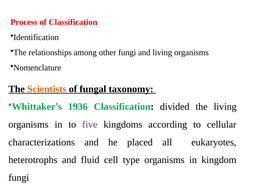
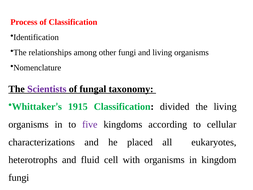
Scientists colour: orange -> purple
1936: 1936 -> 1915
type: type -> with
